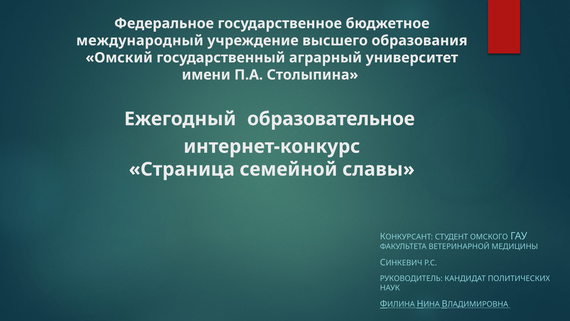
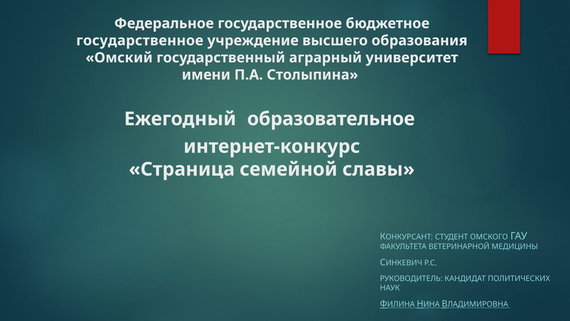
международный at (140, 41): международный -> государственное
